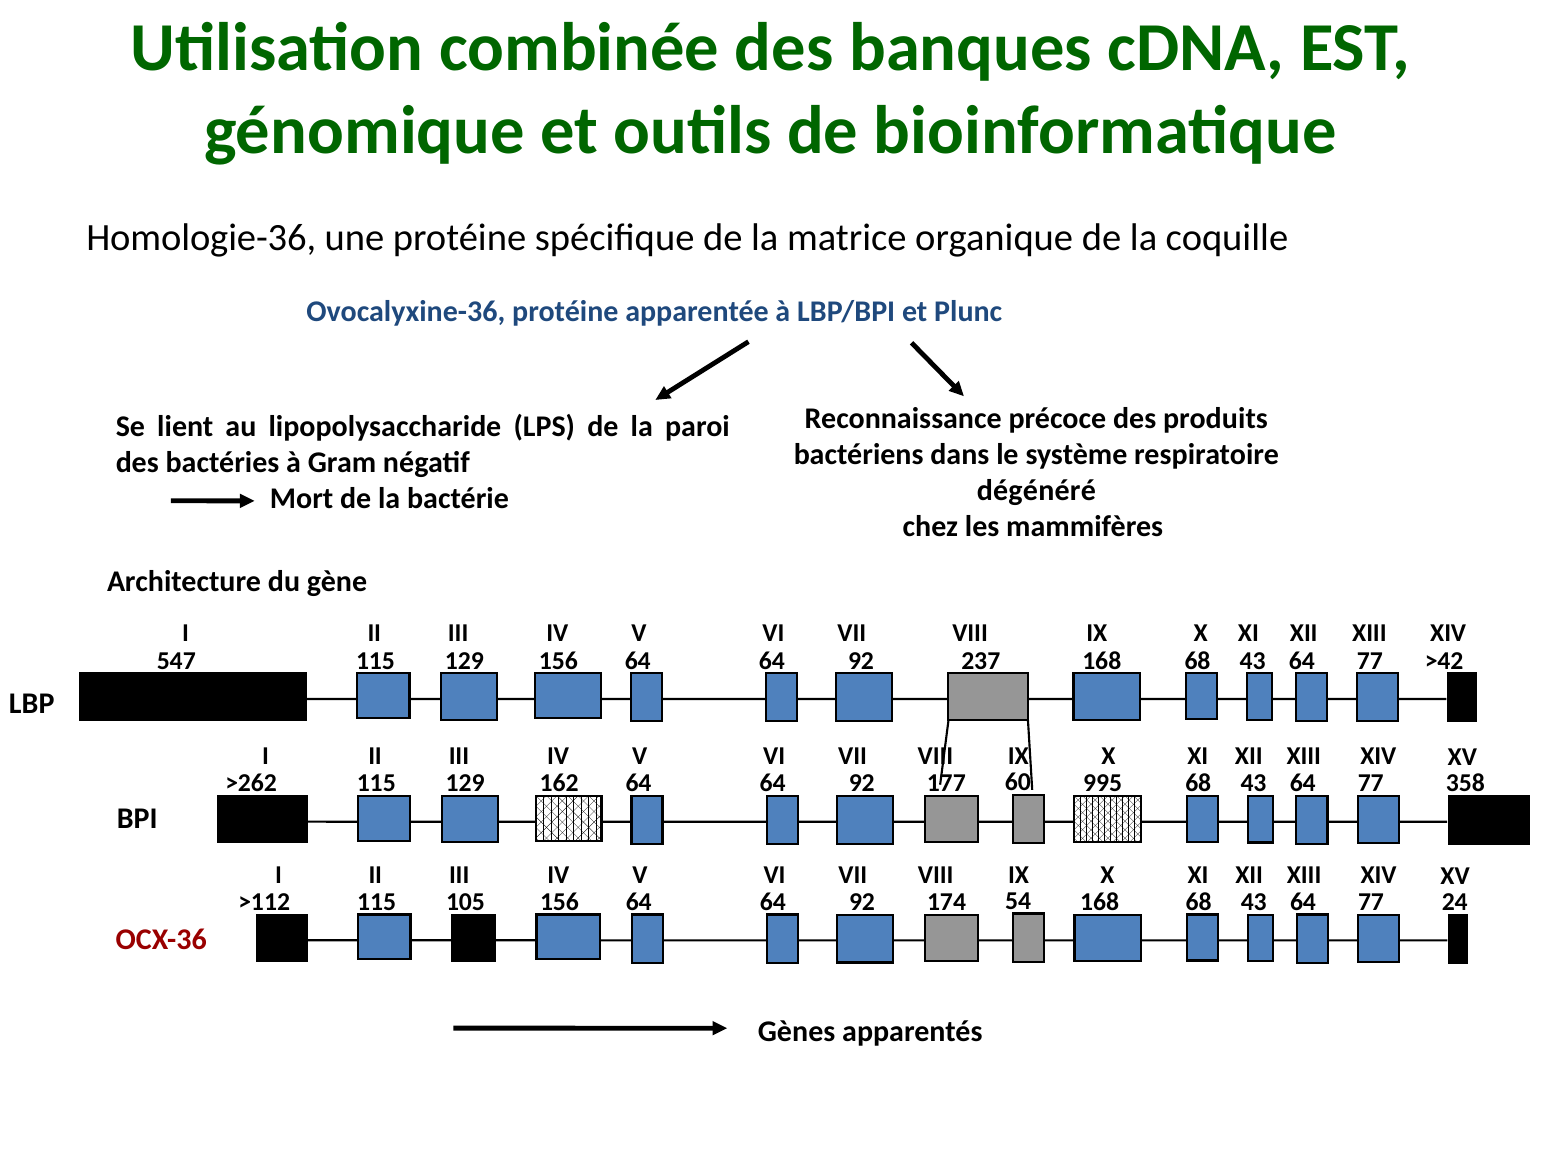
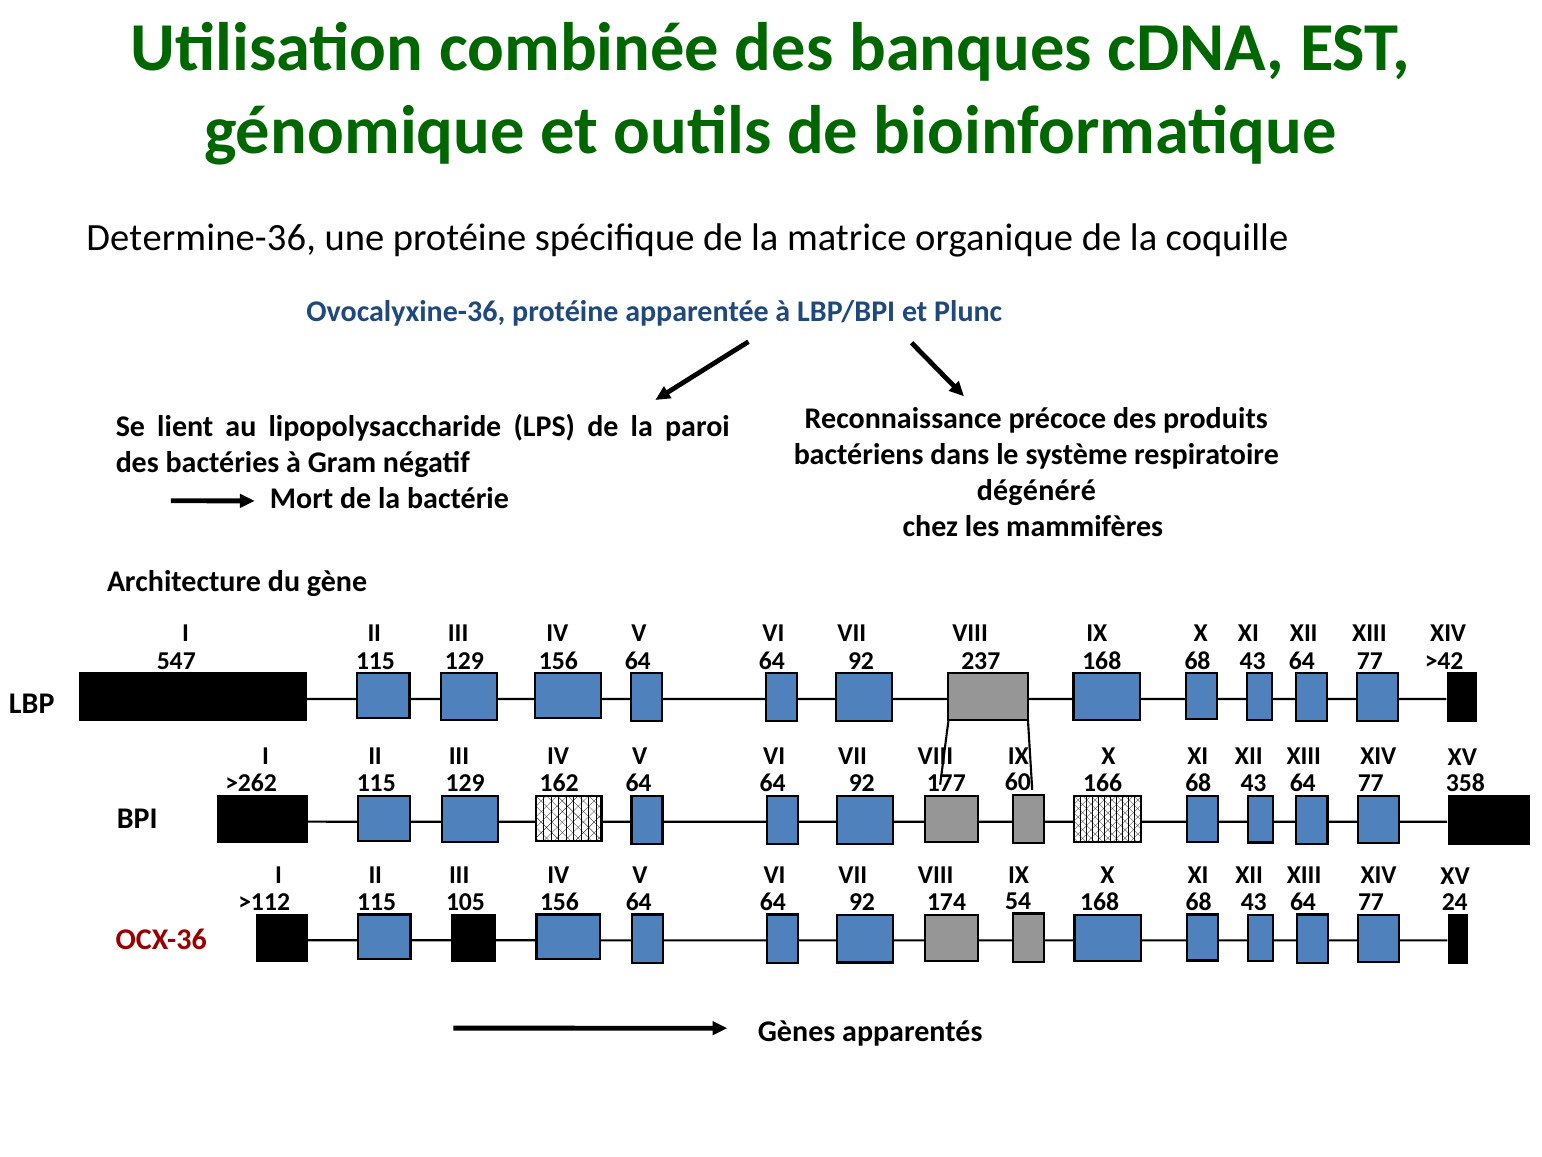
Homologie-36: Homologie-36 -> Determine-36
995: 995 -> 166
